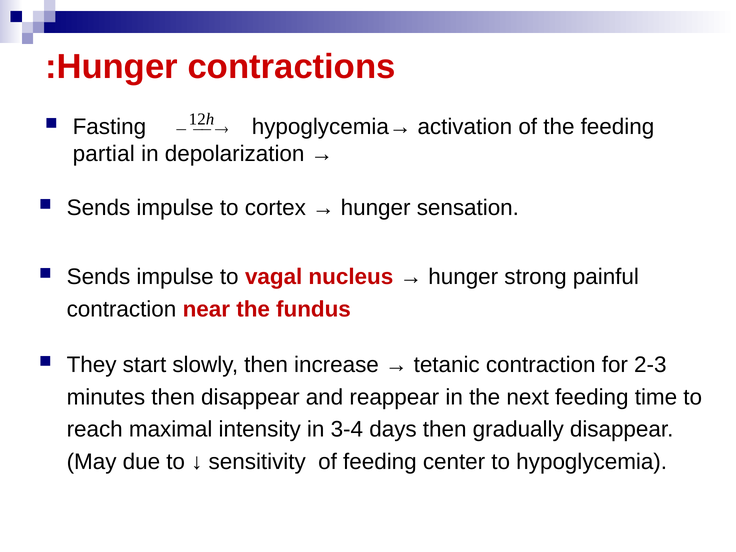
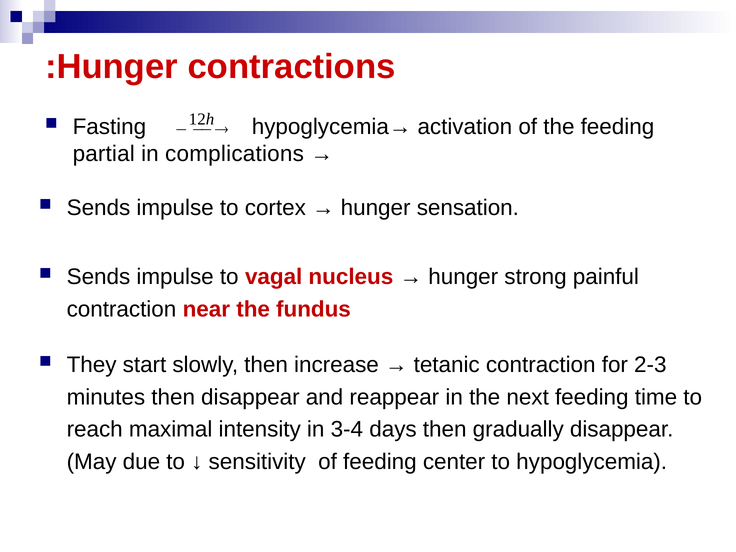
depolarization: depolarization -> complications
